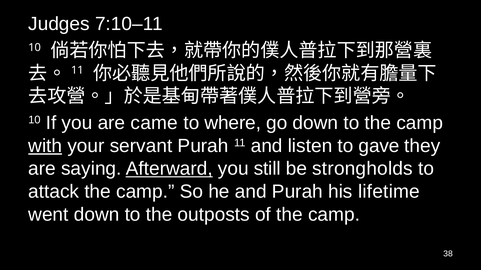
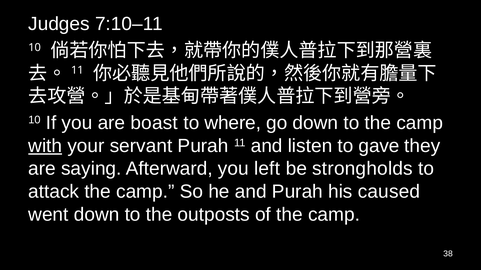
came: came -> boast
Afterward underline: present -> none
still: still -> left
lifetime: lifetime -> caused
